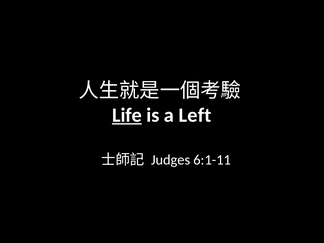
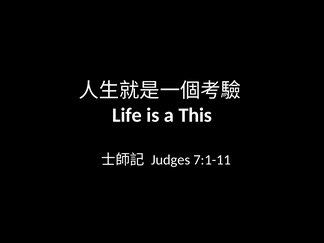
Life underline: present -> none
Left: Left -> This
6:1-11: 6:1-11 -> 7:1-11
